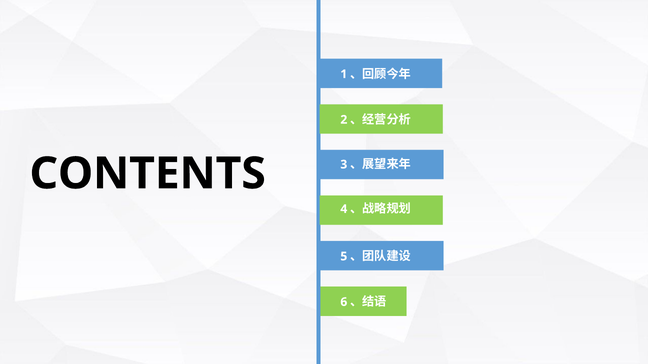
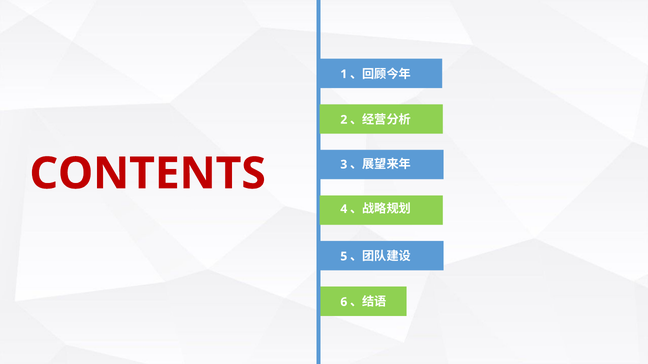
CONTENTS colour: black -> red
